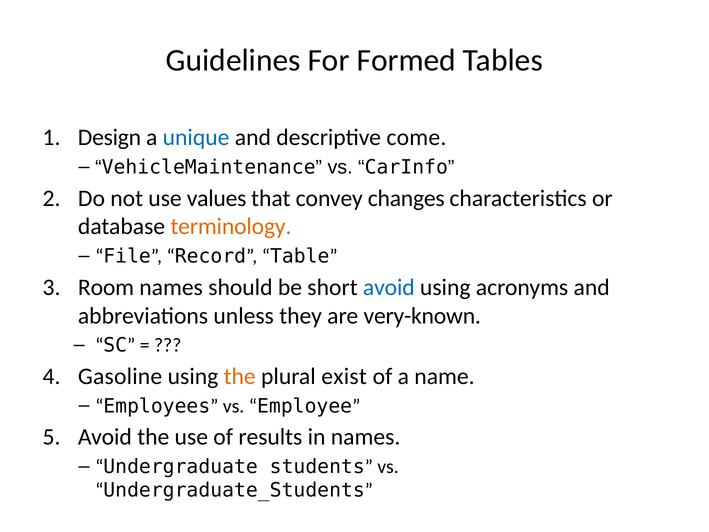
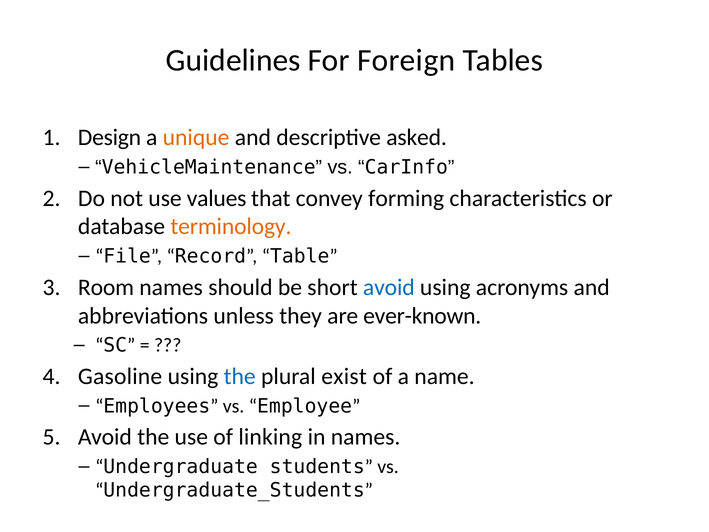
Formed: Formed -> Foreign
unique colour: blue -> orange
come: come -> asked
changes: changes -> forming
very-known: very-known -> ever-known
the at (240, 376) colour: orange -> blue
results: results -> linking
